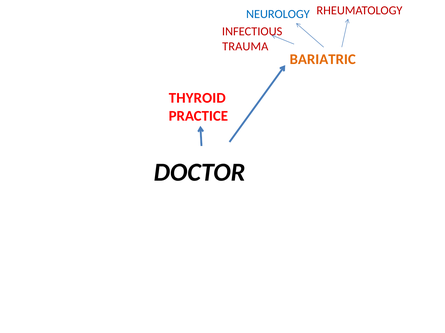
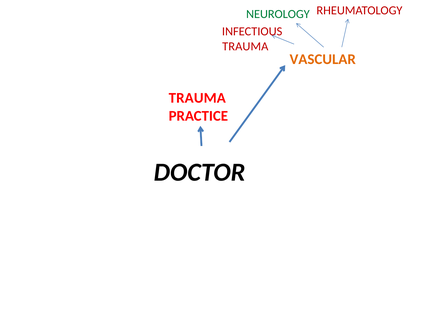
NEUROLOGY colour: blue -> green
BARIATRIC: BARIATRIC -> VASCULAR
THYROID at (197, 98): THYROID -> TRAUMA
